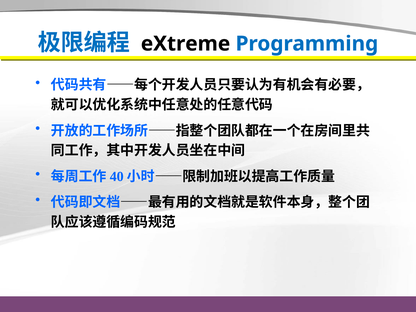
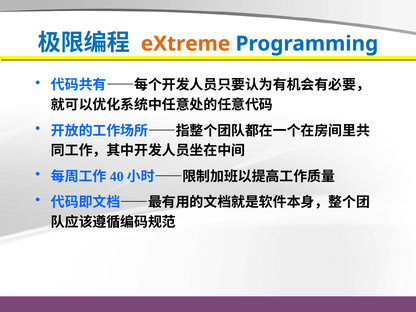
eXtreme colour: black -> orange
